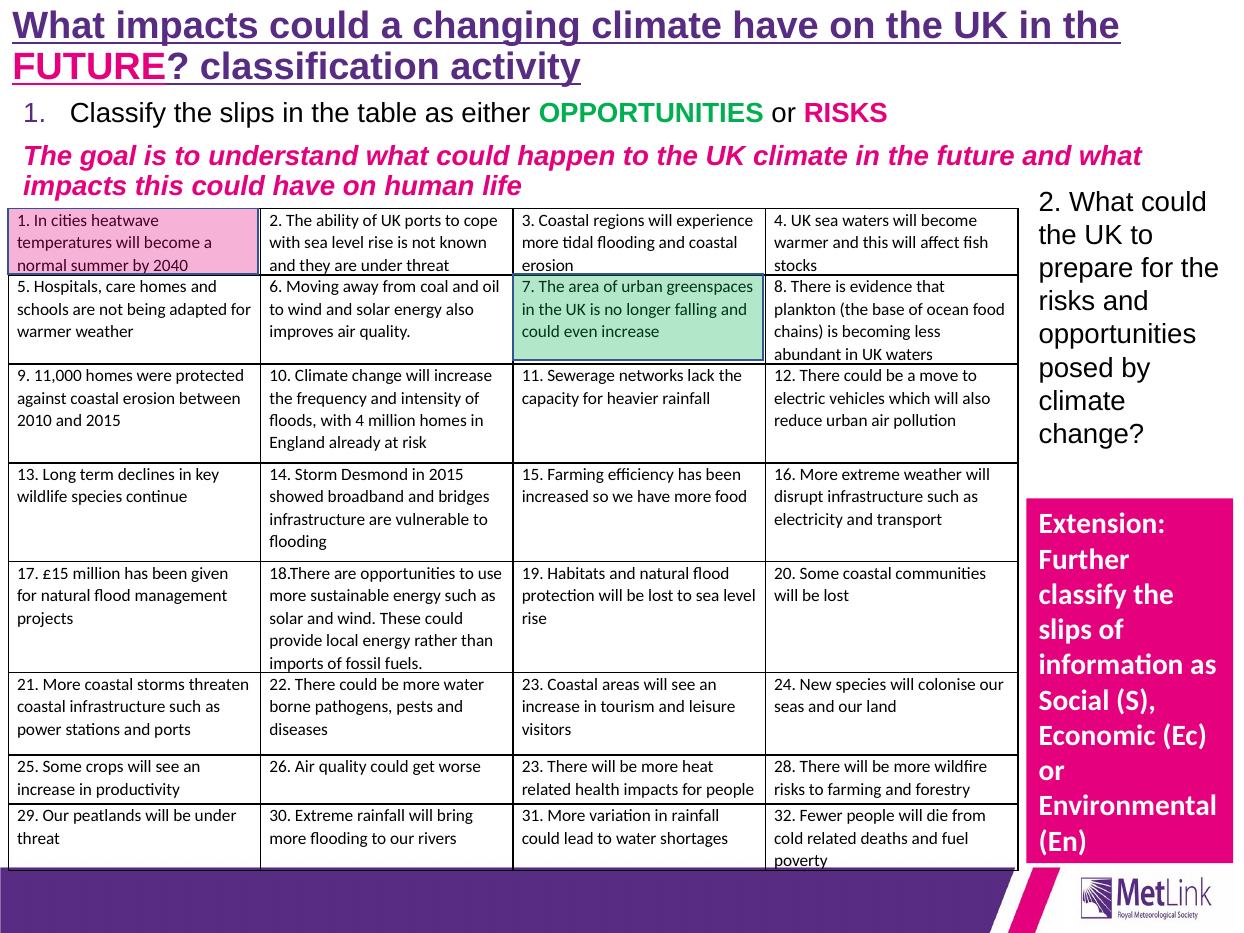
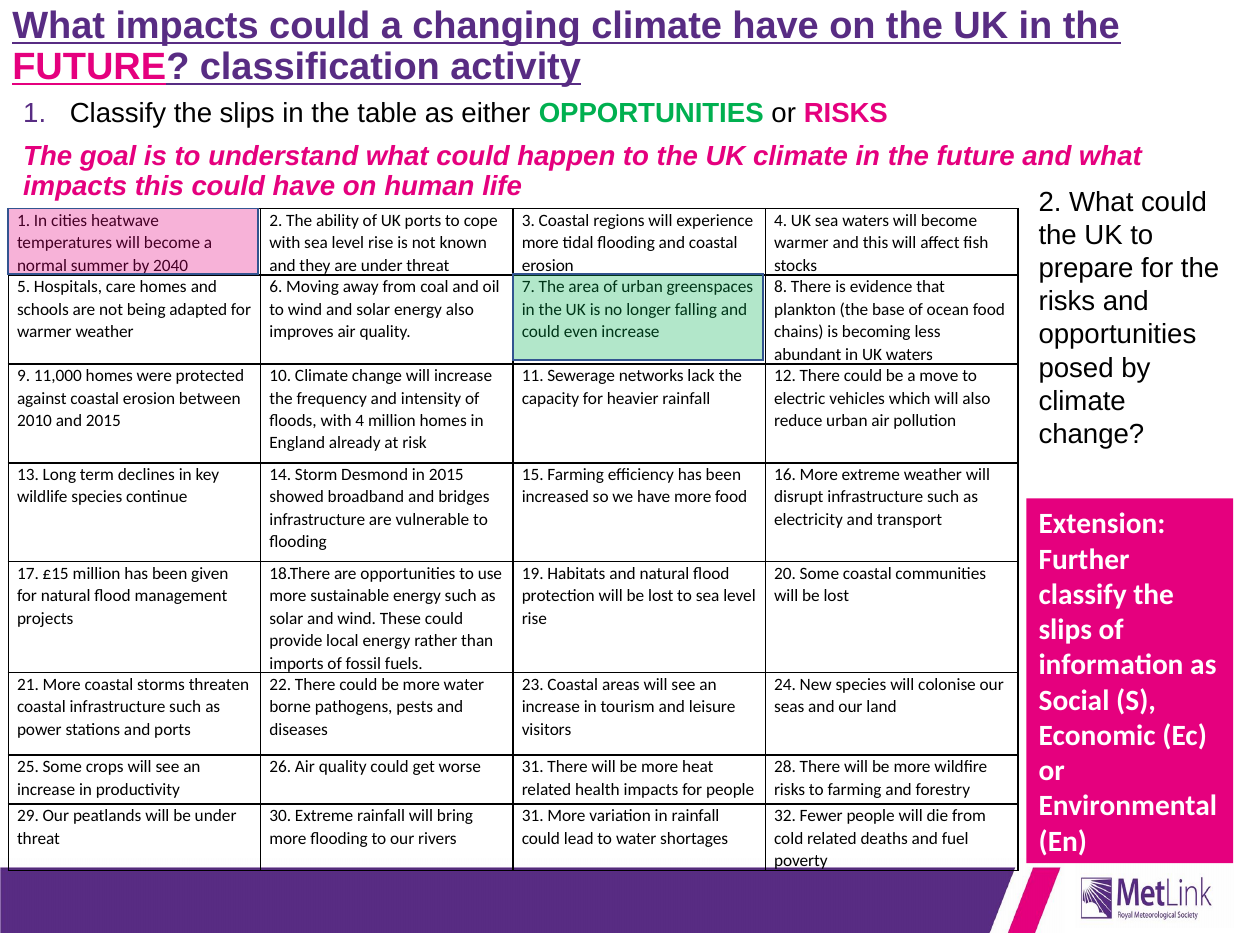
worse 23: 23 -> 31
